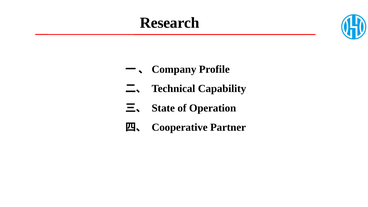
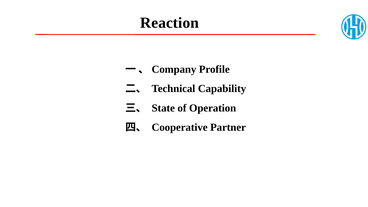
Research: Research -> Reaction
